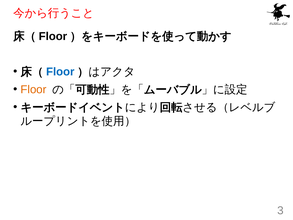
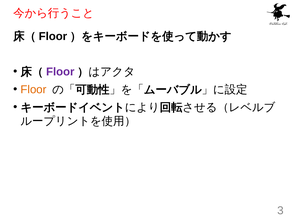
Floor at (60, 72) colour: blue -> purple
